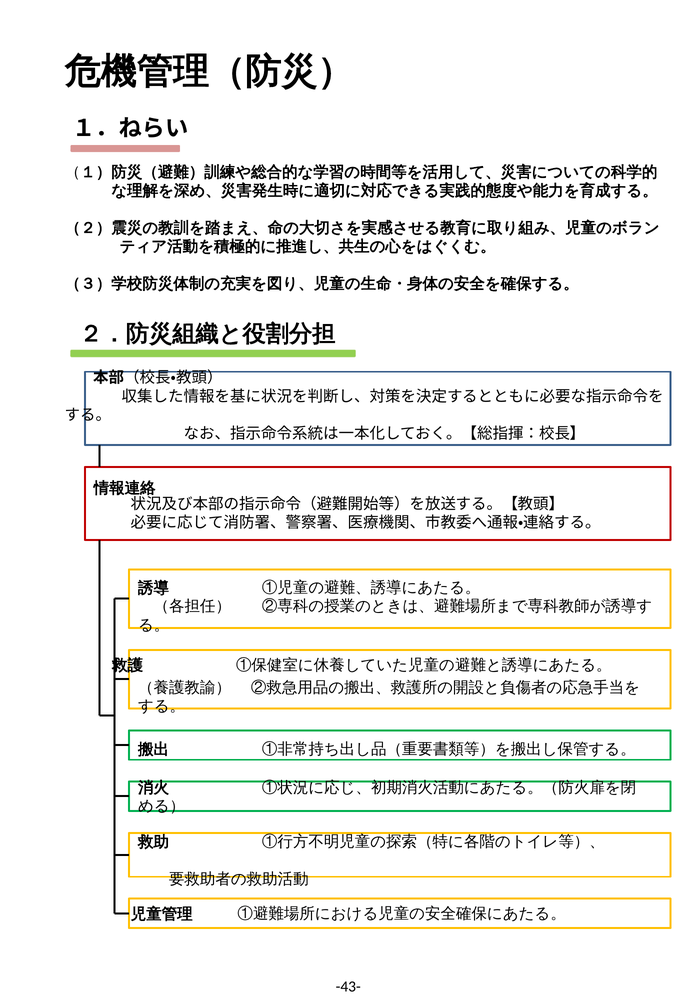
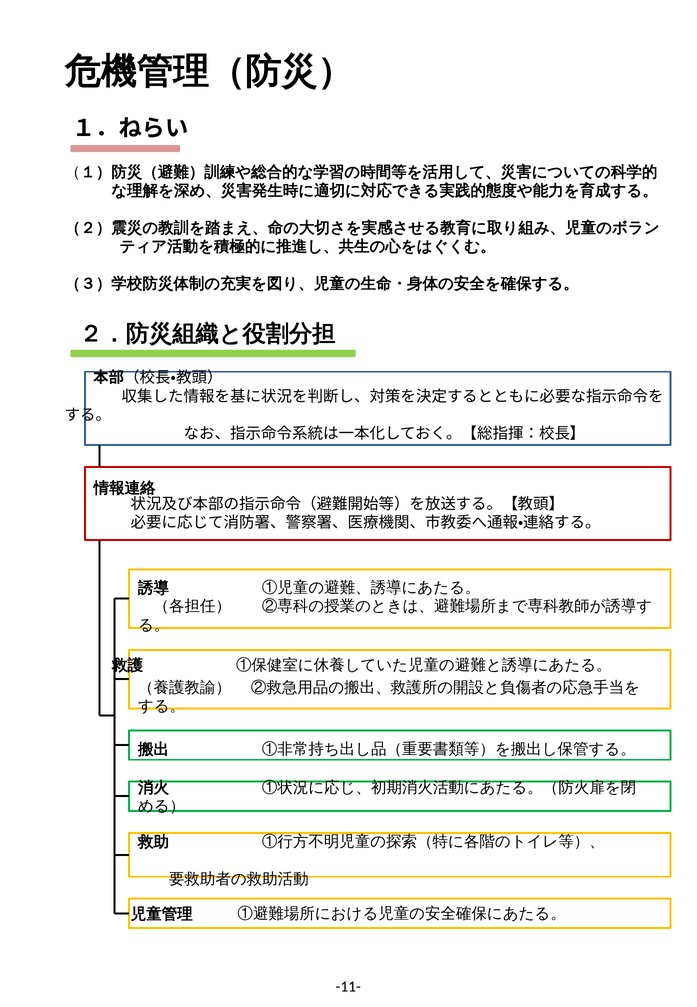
-43-: -43- -> -11-
